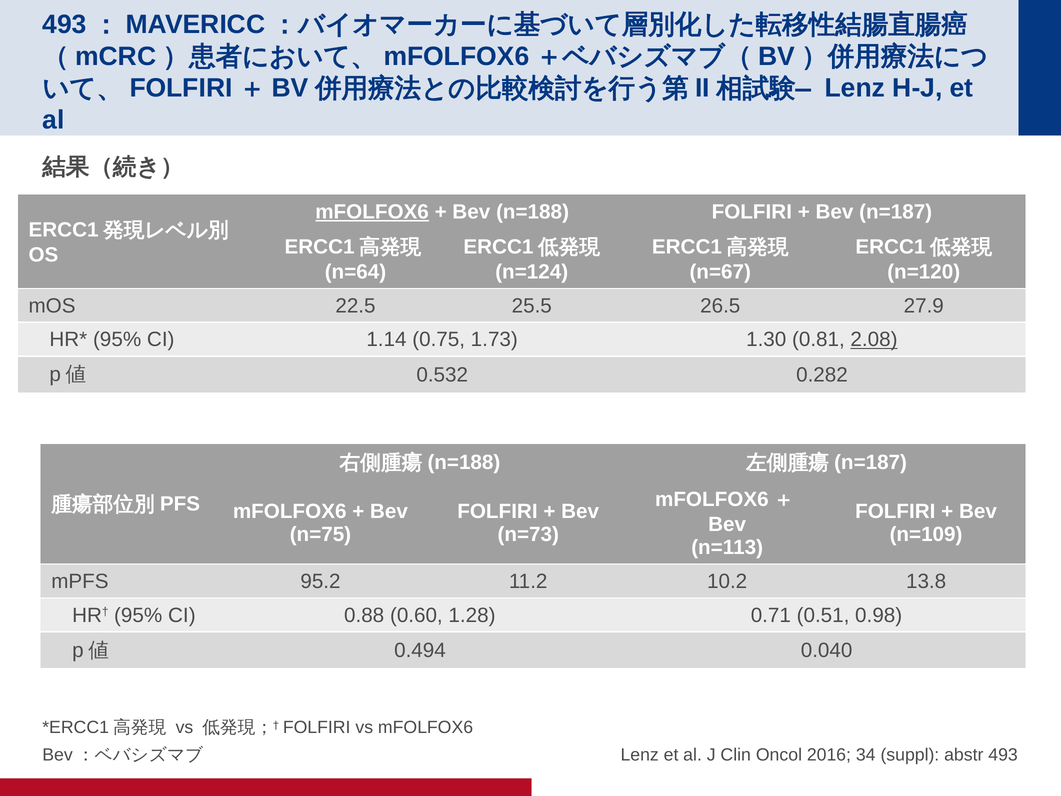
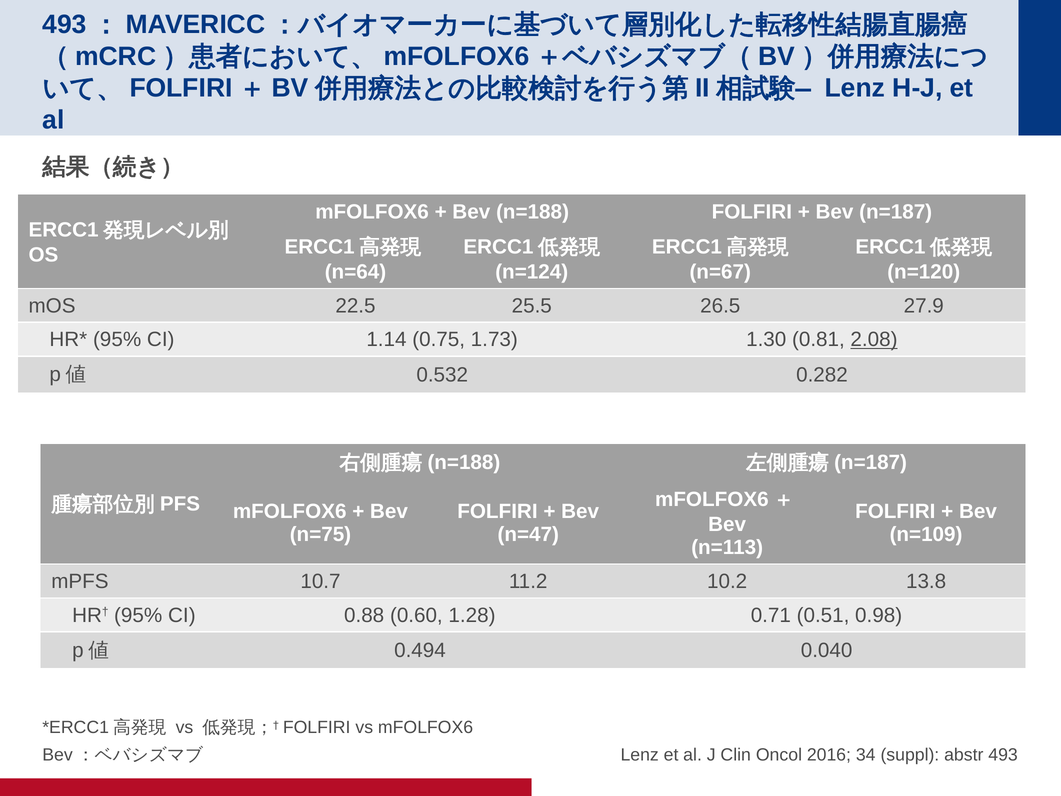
mFOLFOX6 at (372, 212) underline: present -> none
n=73: n=73 -> n=47
95.2: 95.2 -> 10.7
